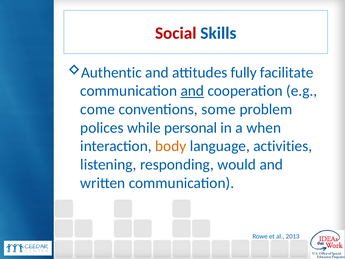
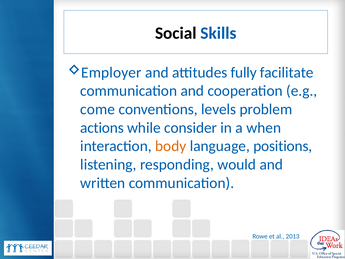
Social colour: red -> black
Authentic: Authentic -> Employer
and at (192, 91) underline: present -> none
some: some -> levels
polices: polices -> actions
personal: personal -> consider
activities: activities -> positions
